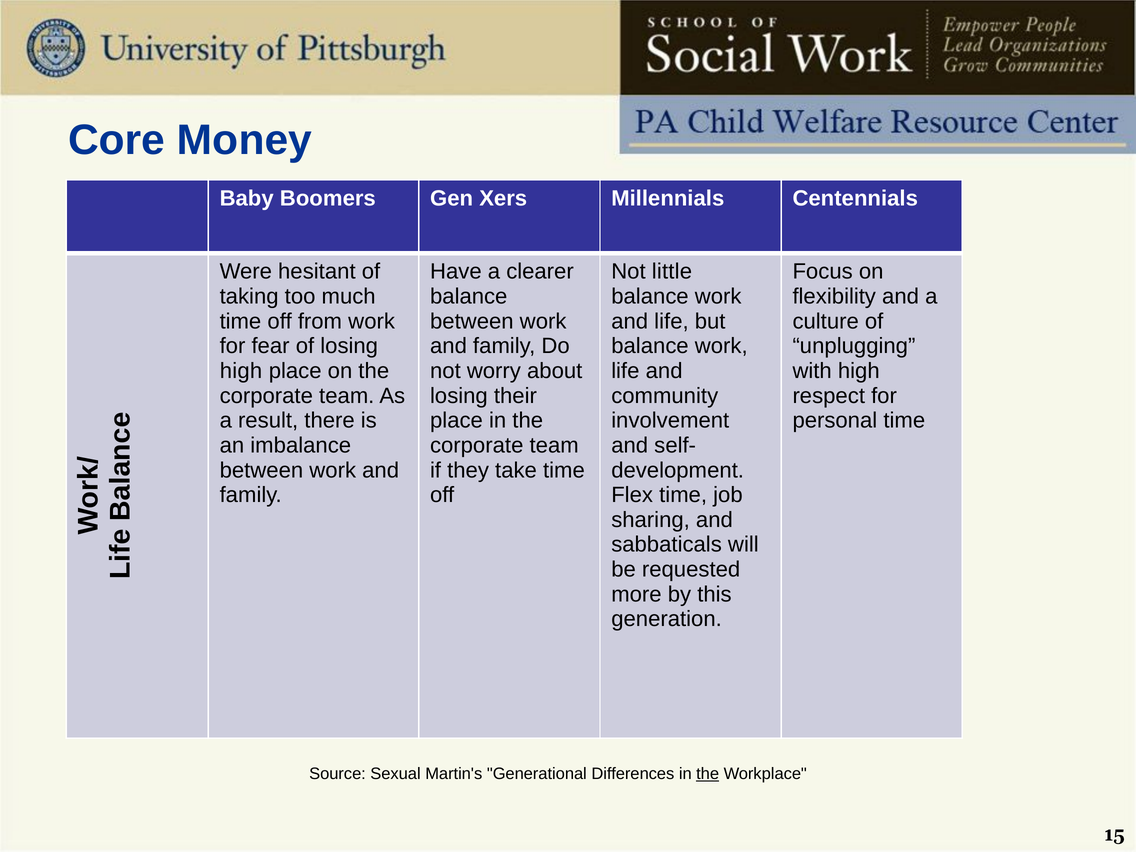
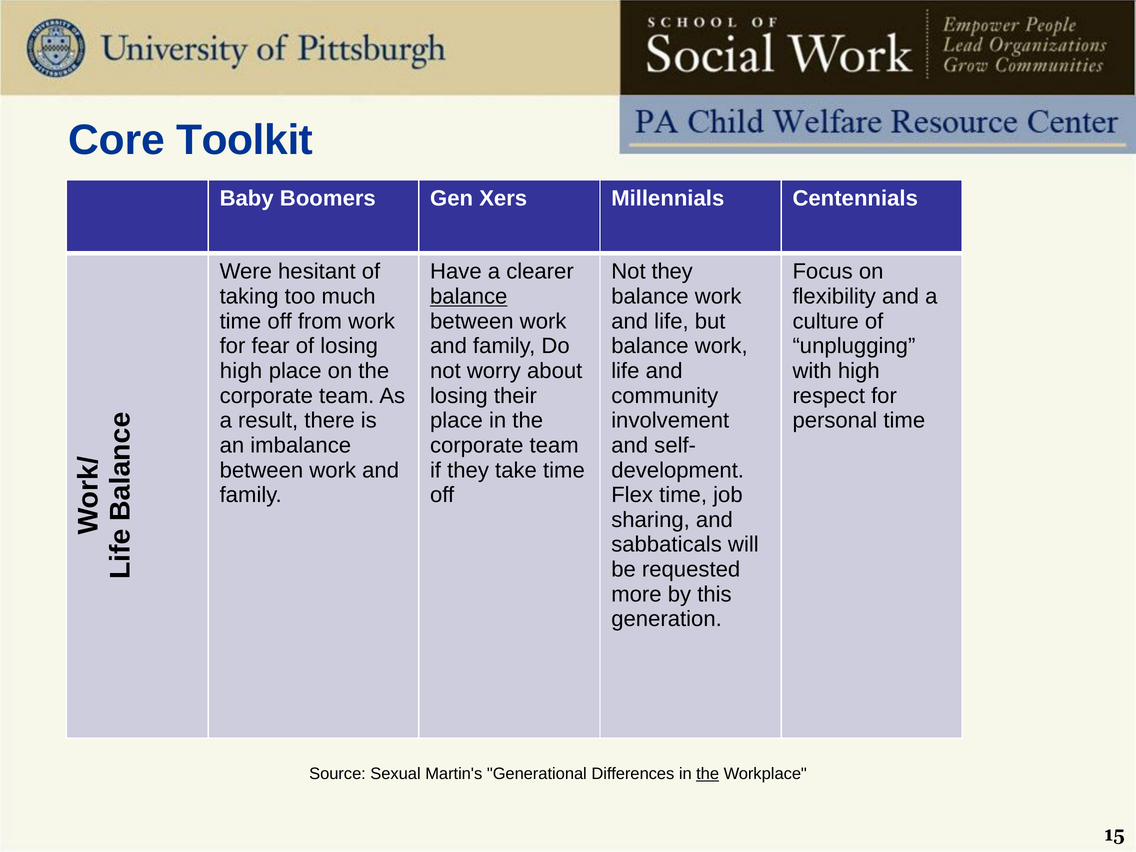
Money: Money -> Toolkit
Not little: little -> they
balance at (469, 296) underline: none -> present
